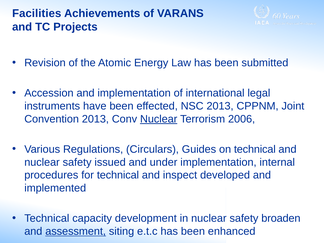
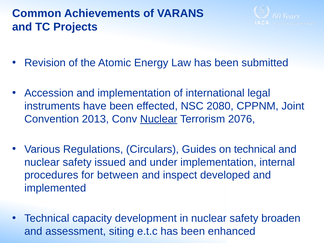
Facilities: Facilities -> Common
NSC 2013: 2013 -> 2080
2006: 2006 -> 2076
for technical: technical -> between
assessment underline: present -> none
